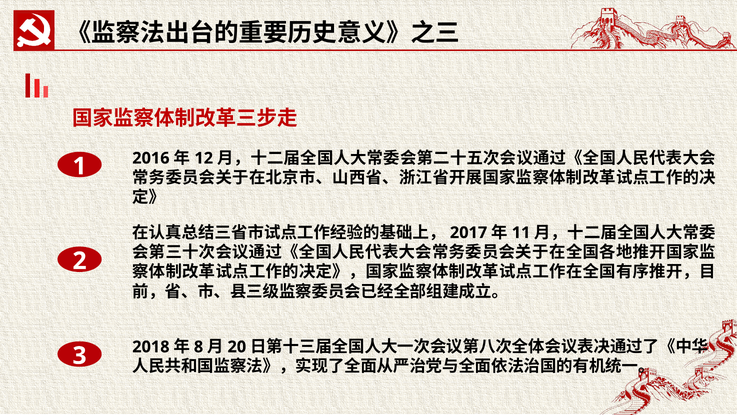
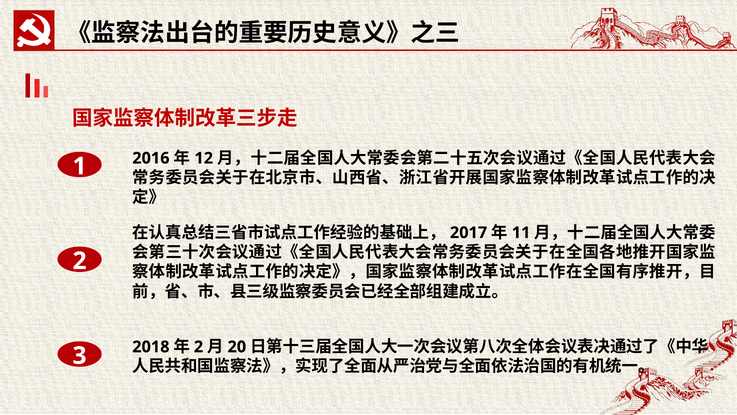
8 at (199, 347): 8 -> 2
